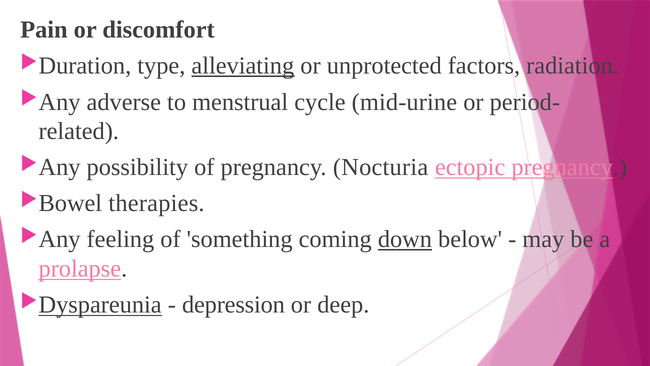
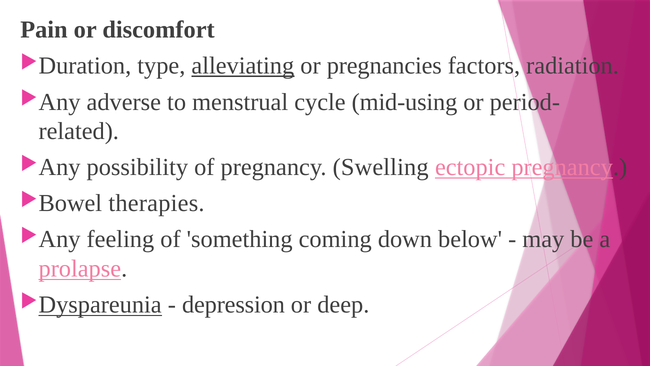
unprotected: unprotected -> pregnancies
mid-urine: mid-urine -> mid-using
Nocturia: Nocturia -> Swelling
down underline: present -> none
